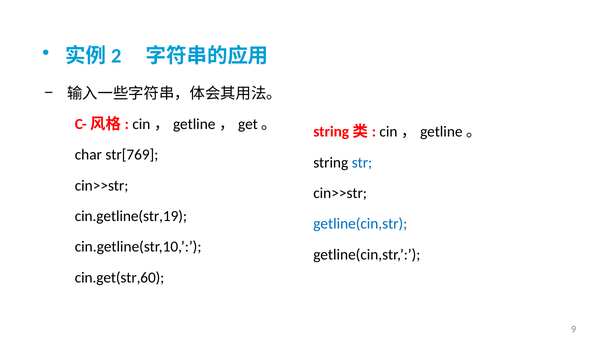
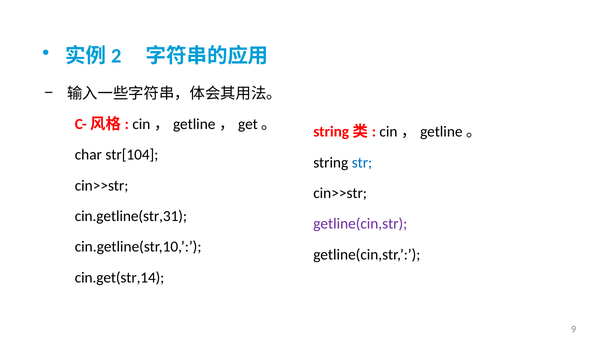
str[769: str[769 -> str[104
cin.getline(str,19: cin.getline(str,19 -> cin.getline(str,31
getline(cin,str at (360, 224) colour: blue -> purple
cin.get(str,60: cin.get(str,60 -> cin.get(str,14
